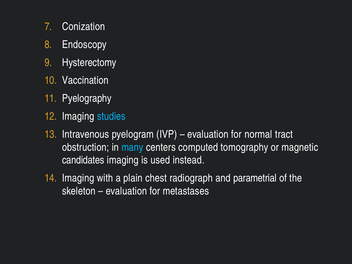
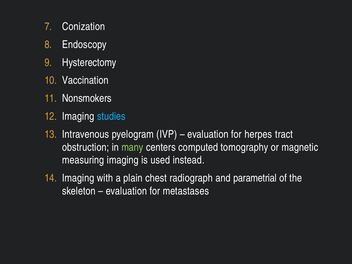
Pyelography: Pyelography -> Nonsmokers
normal: normal -> herpes
many colour: light blue -> light green
candidates: candidates -> measuring
